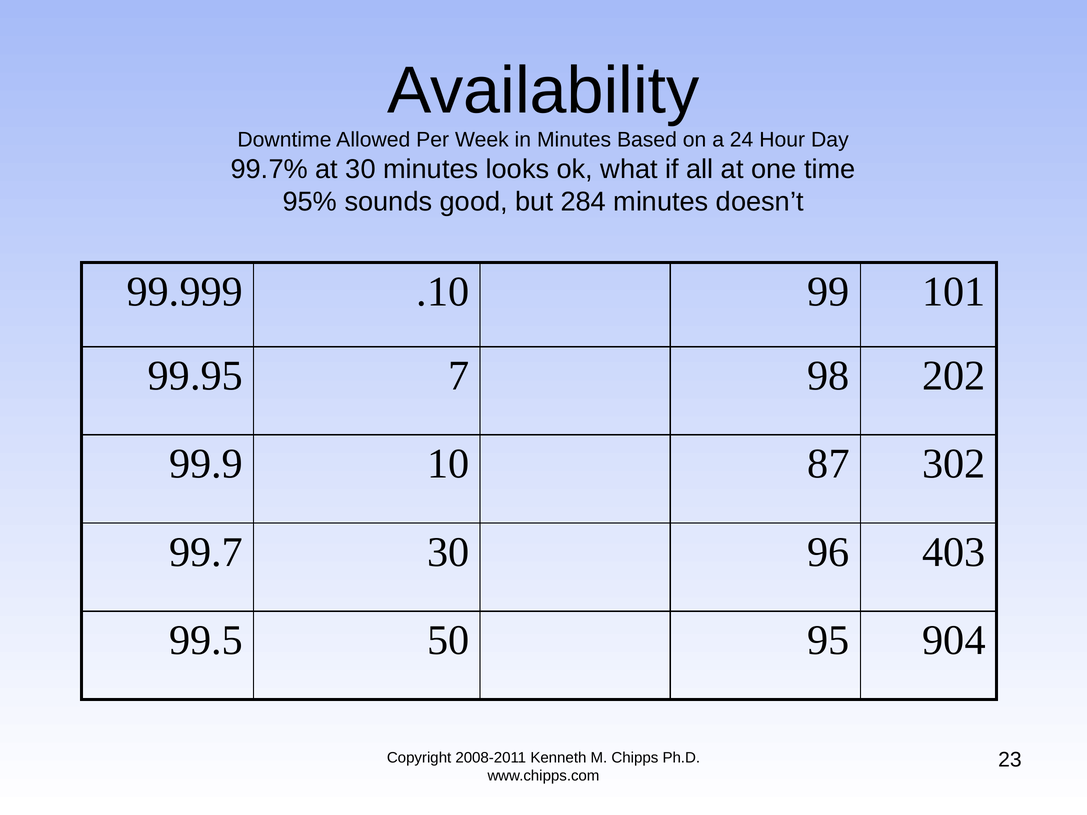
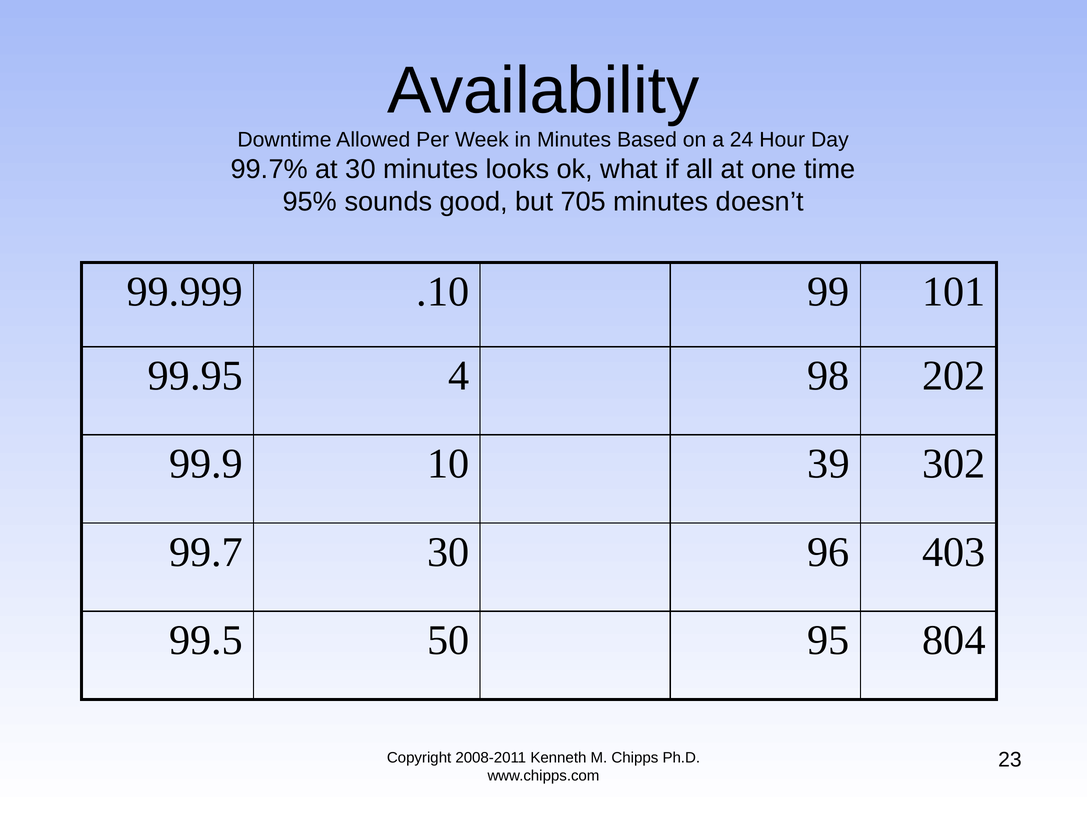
284: 284 -> 705
7: 7 -> 4
87: 87 -> 39
904: 904 -> 804
